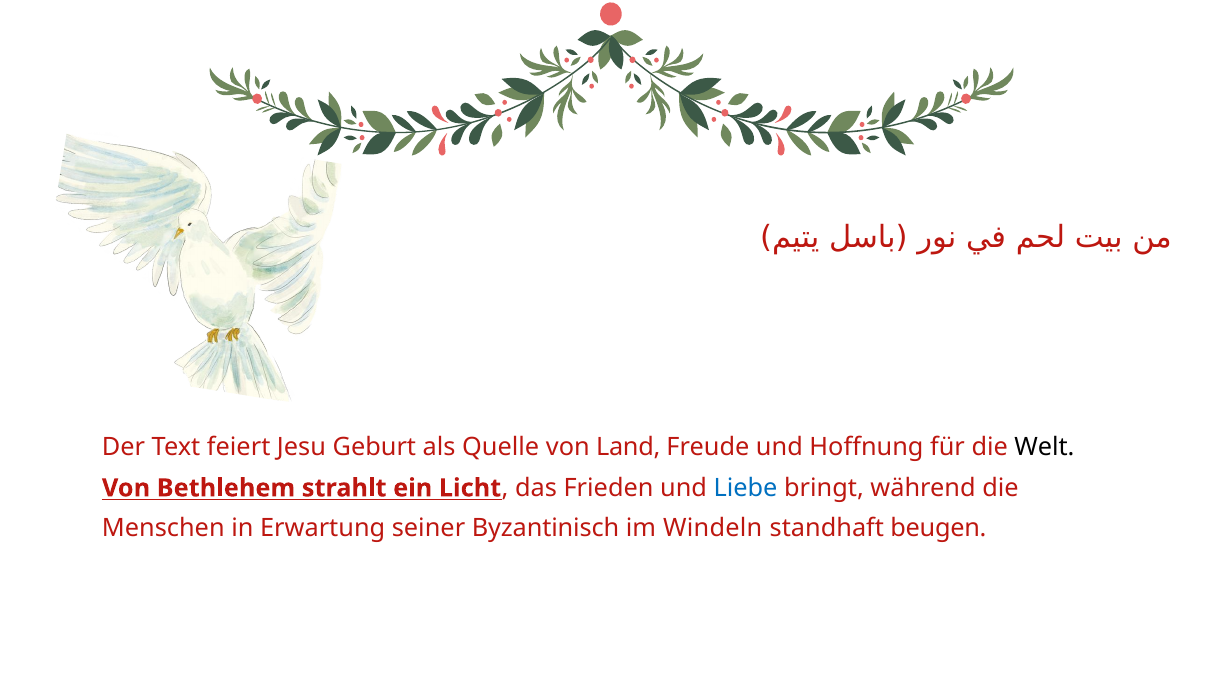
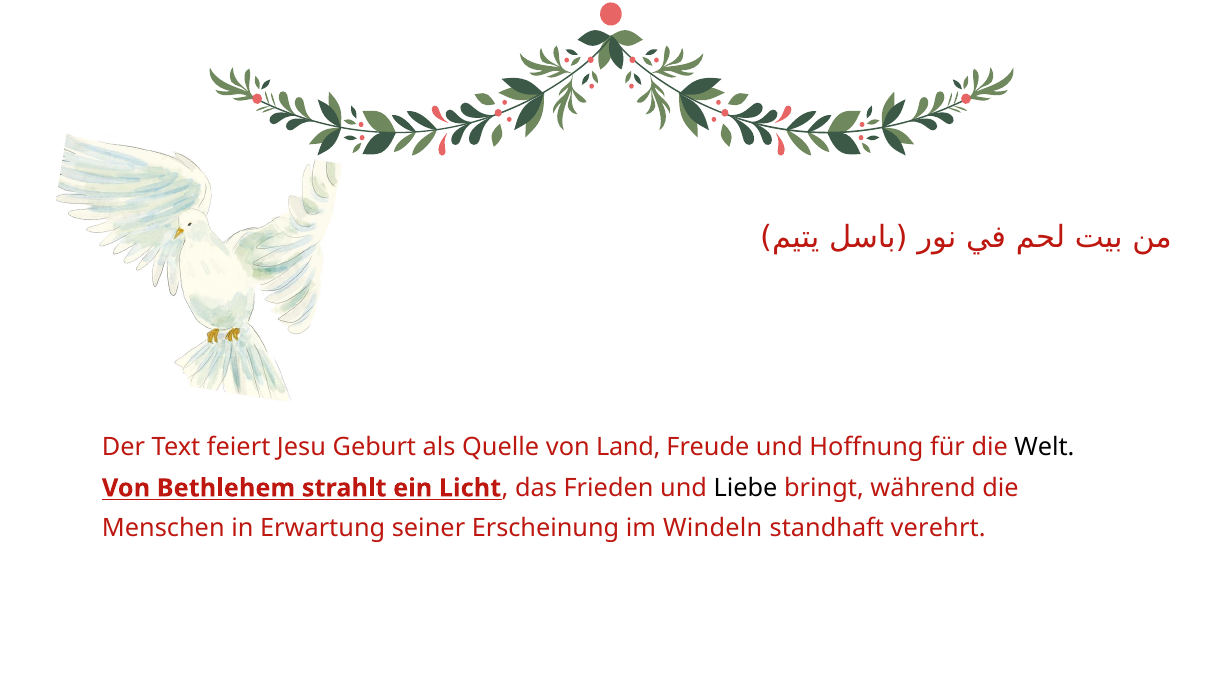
Liebe colour: blue -> black
Byzantinisch: Byzantinisch -> Erscheinung
beugen: beugen -> verehrt
